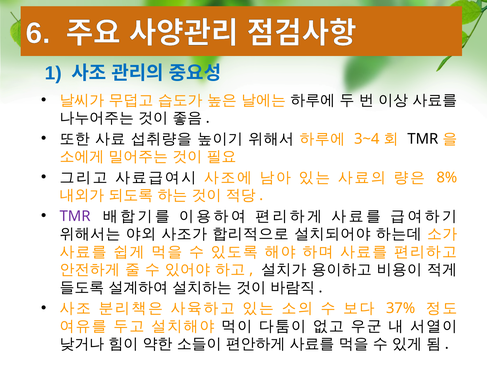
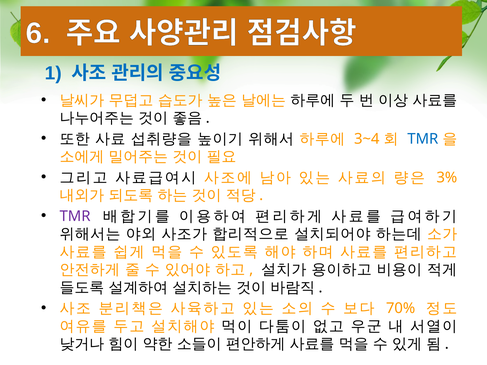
TMR at (423, 139) colour: black -> blue
8%: 8% -> 3%
37%: 37% -> 70%
